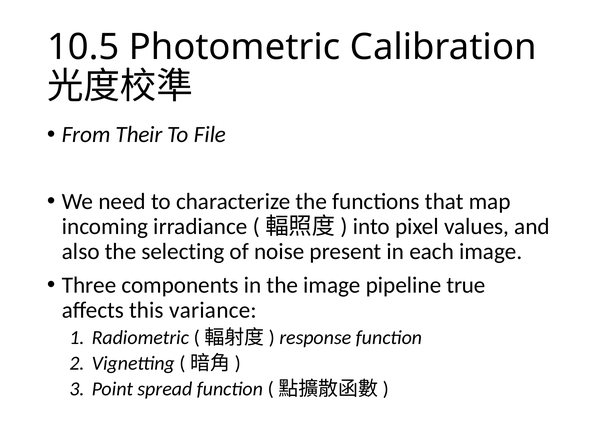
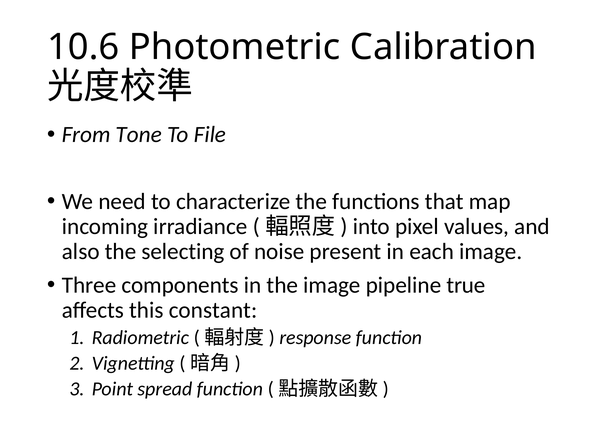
10.5: 10.5 -> 10.6
Their: Their -> Tone
variance: variance -> constant
